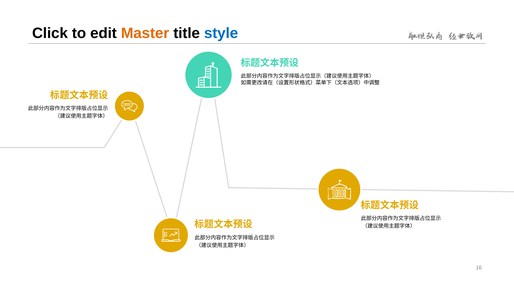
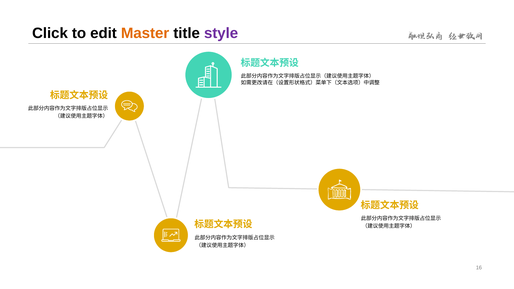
style colour: blue -> purple
